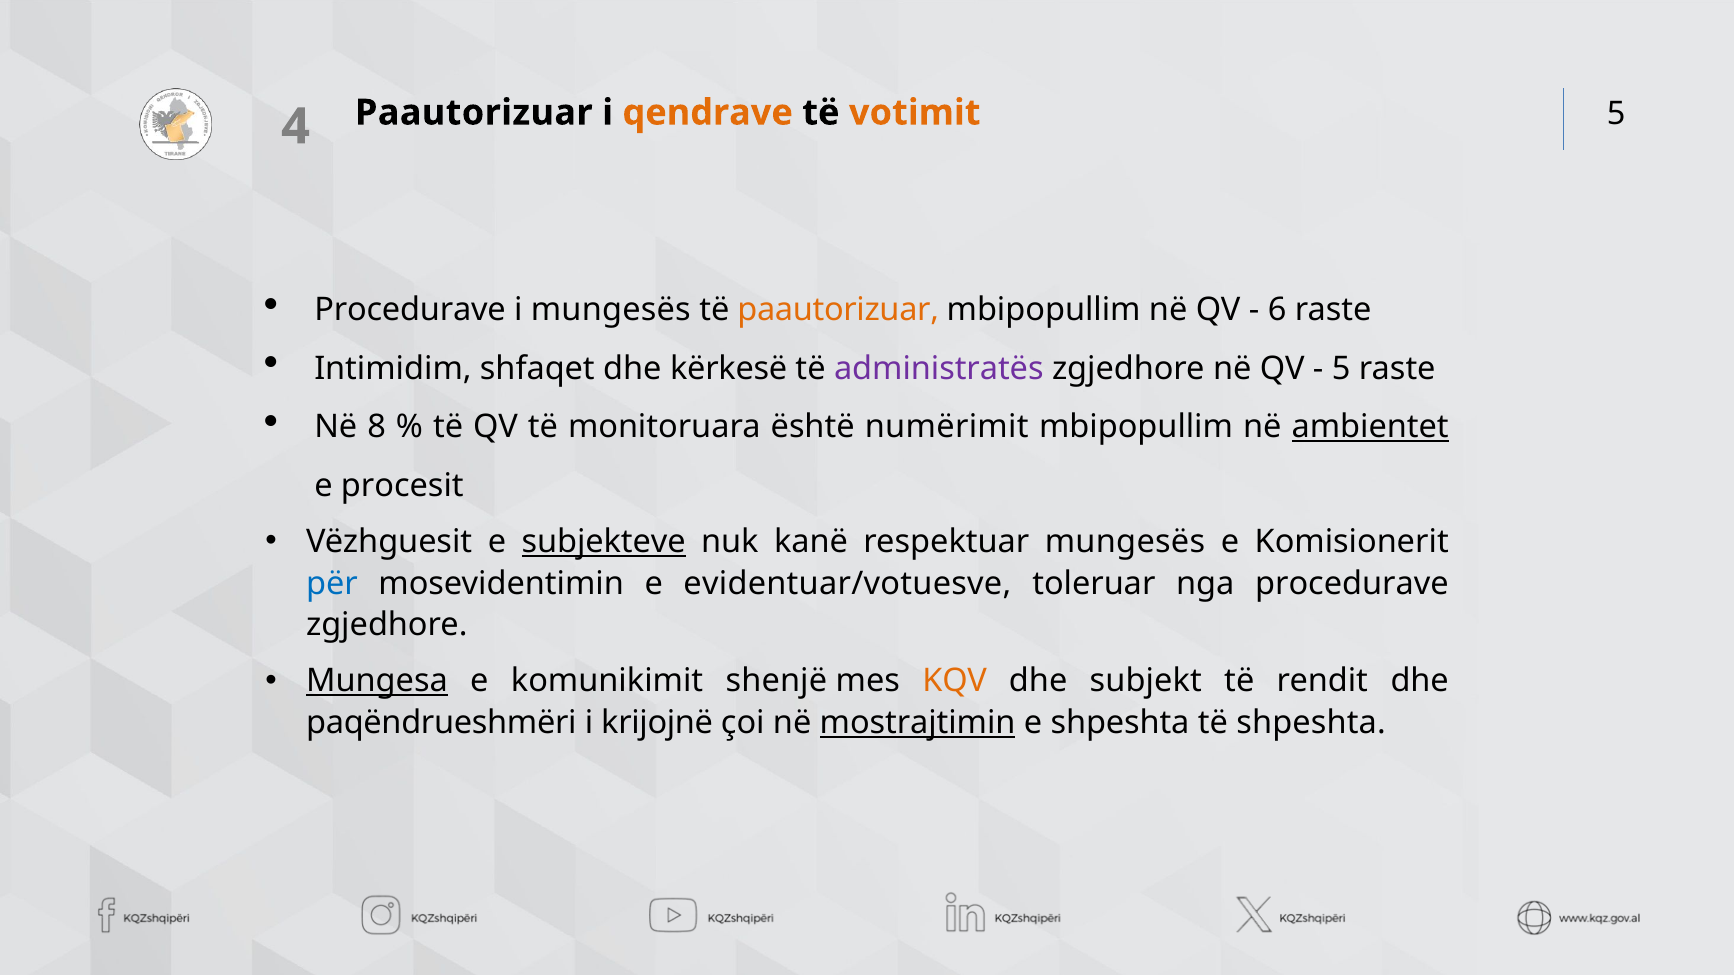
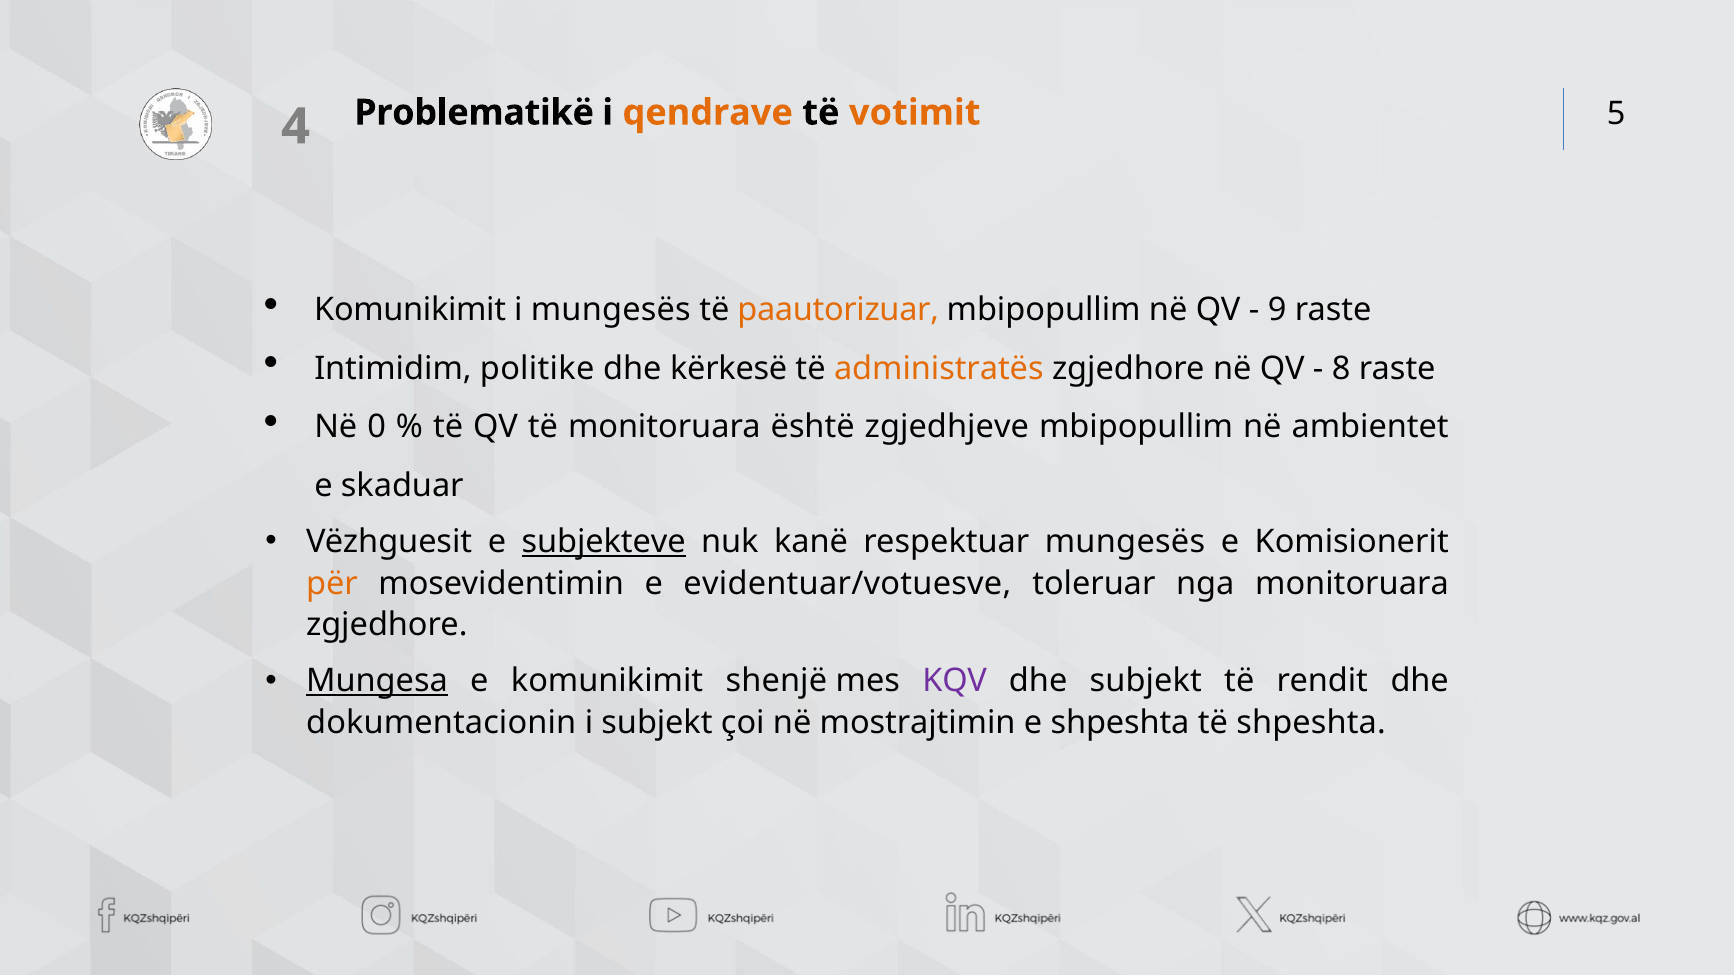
Paautorizuar at (474, 113): Paautorizuar -> Problematikë
Procedurave at (410, 310): Procedurave -> Komunikimit
6: 6 -> 9
shfaqet: shfaqet -> politike
administratës colour: purple -> orange
5 at (1341, 369): 5 -> 8
8: 8 -> 0
numërimit: numërimit -> zgjedhjeve
ambientet underline: present -> none
procesit: procesit -> skaduar
për colour: blue -> orange
nga procedurave: procedurave -> monitoruara
KQV colour: orange -> purple
paqëndrueshmëri: paqëndrueshmëri -> dokumentacionin
i krijojnë: krijojnë -> subjekt
mostrajtimin underline: present -> none
